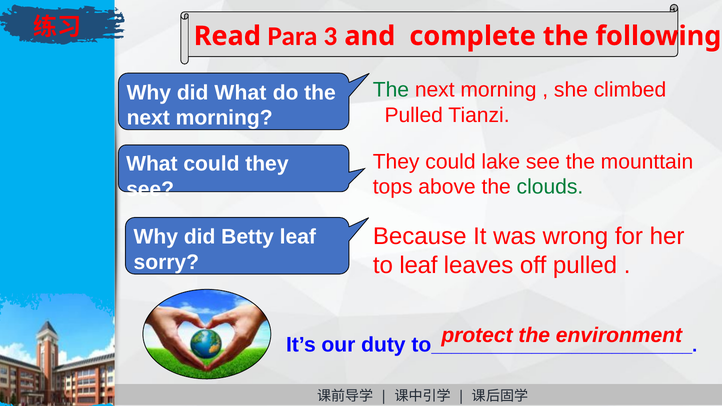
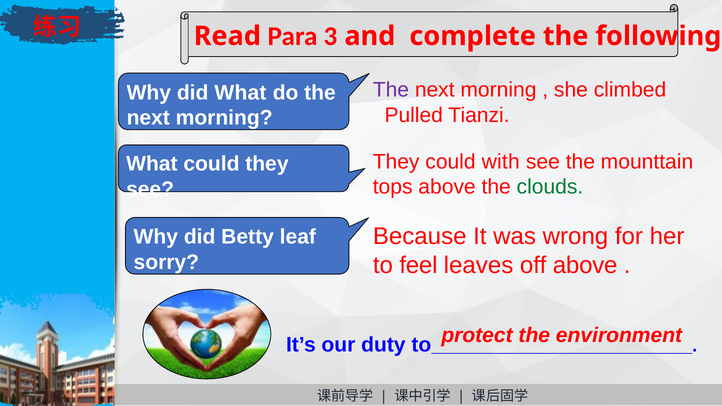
The at (391, 90) colour: green -> purple
lake: lake -> with
to leaf: leaf -> feel
off pulled: pulled -> above
